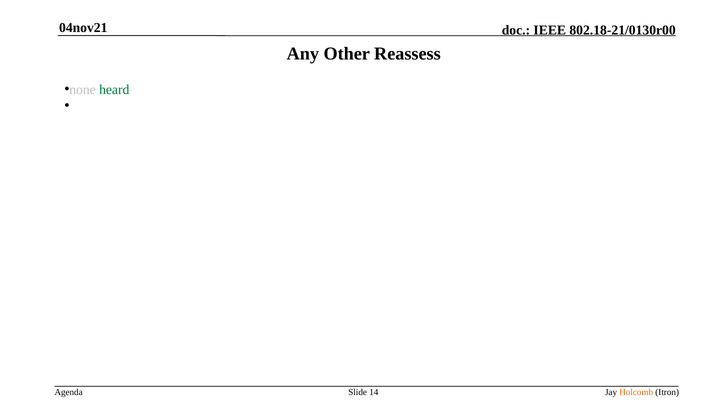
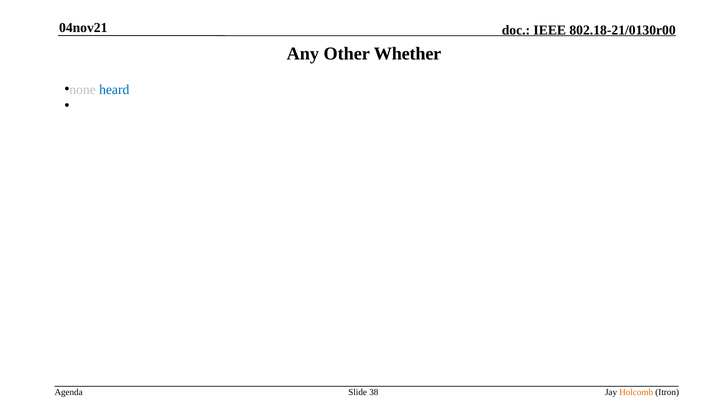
Reassess: Reassess -> Whether
heard colour: green -> blue
14: 14 -> 38
